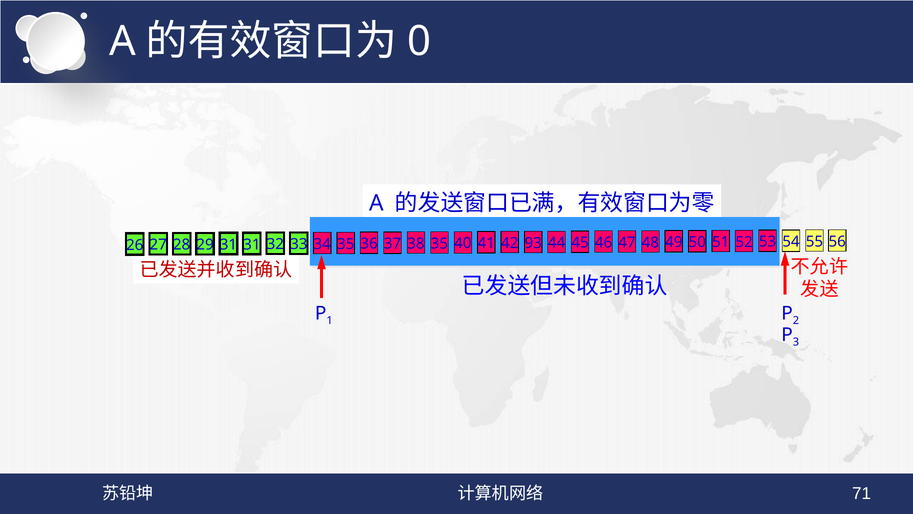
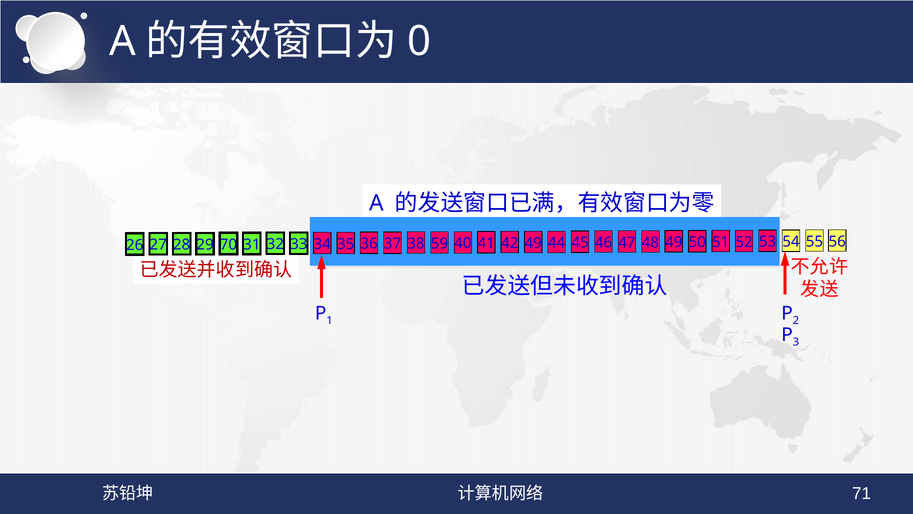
29 31: 31 -> 70
38 35: 35 -> 59
42 93: 93 -> 49
